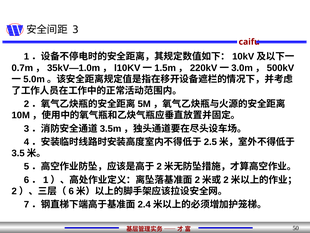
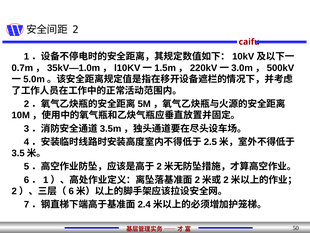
3: 3 -> 2
